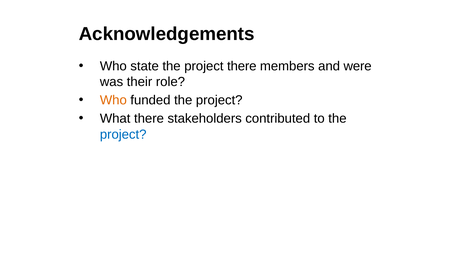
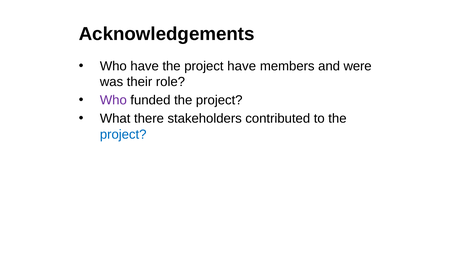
Who state: state -> have
project there: there -> have
Who at (113, 100) colour: orange -> purple
